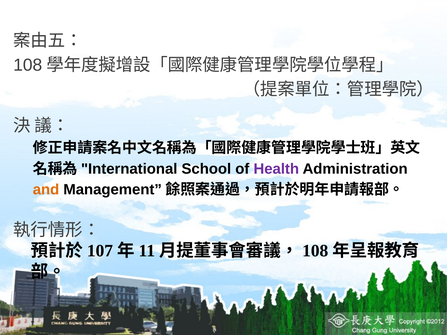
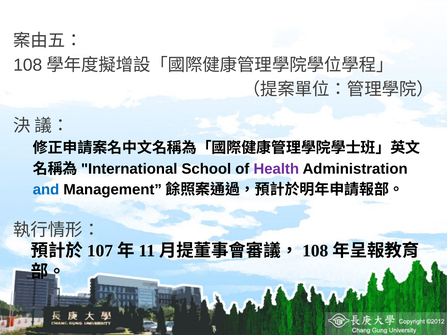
and colour: orange -> blue
